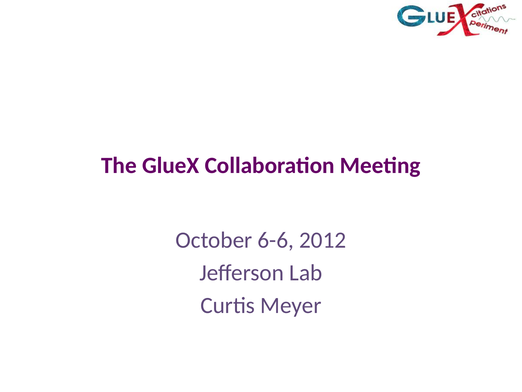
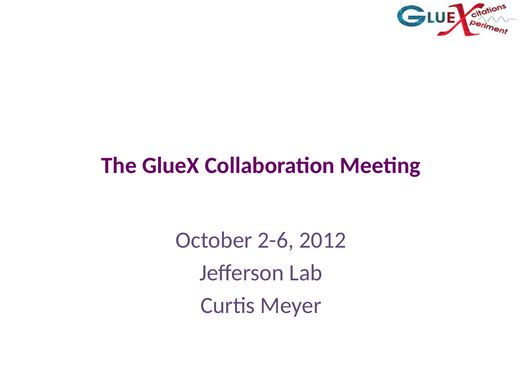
6-6: 6-6 -> 2-6
